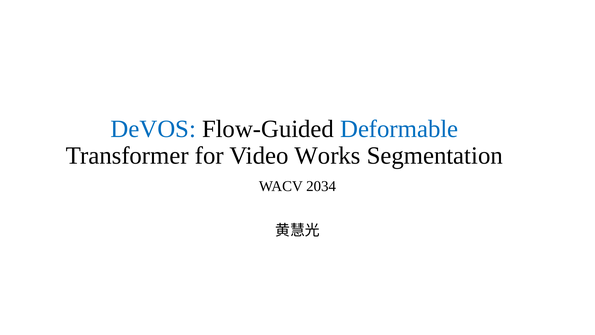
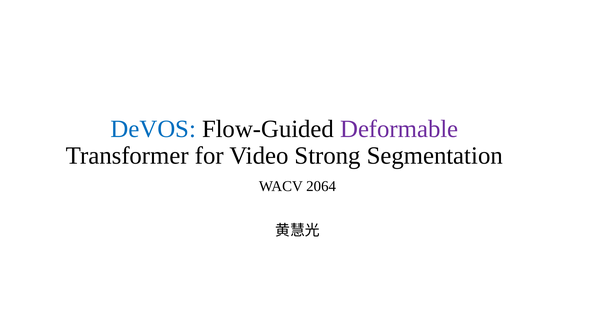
Deformable colour: blue -> purple
Works: Works -> Strong
2034: 2034 -> 2064
